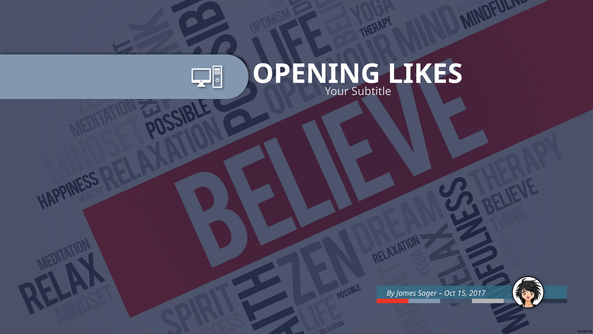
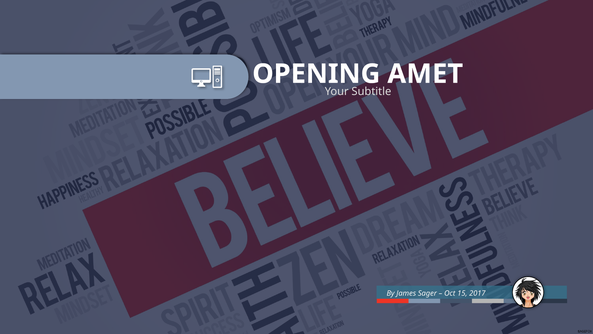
LIKES: LIKES -> AMET
